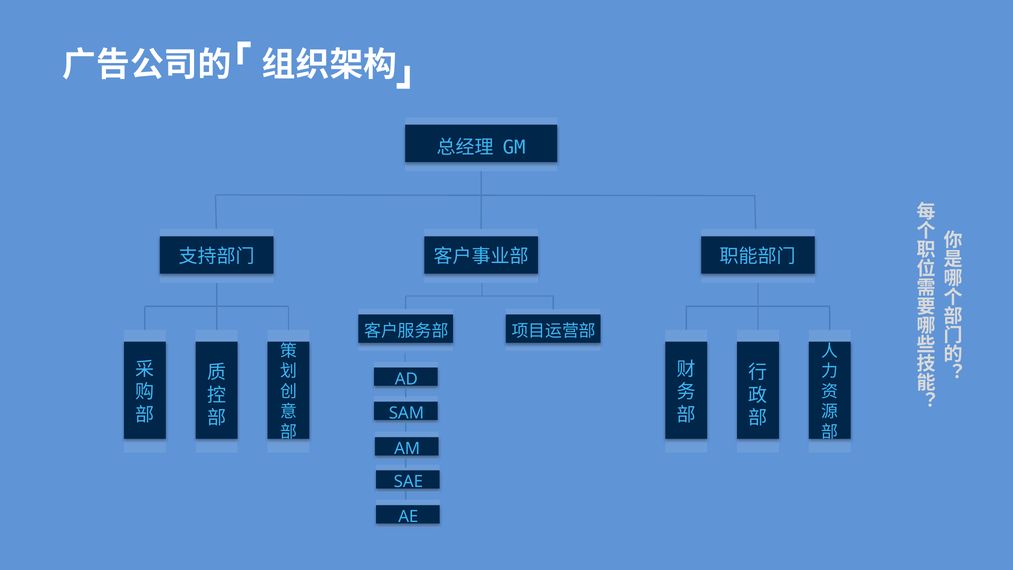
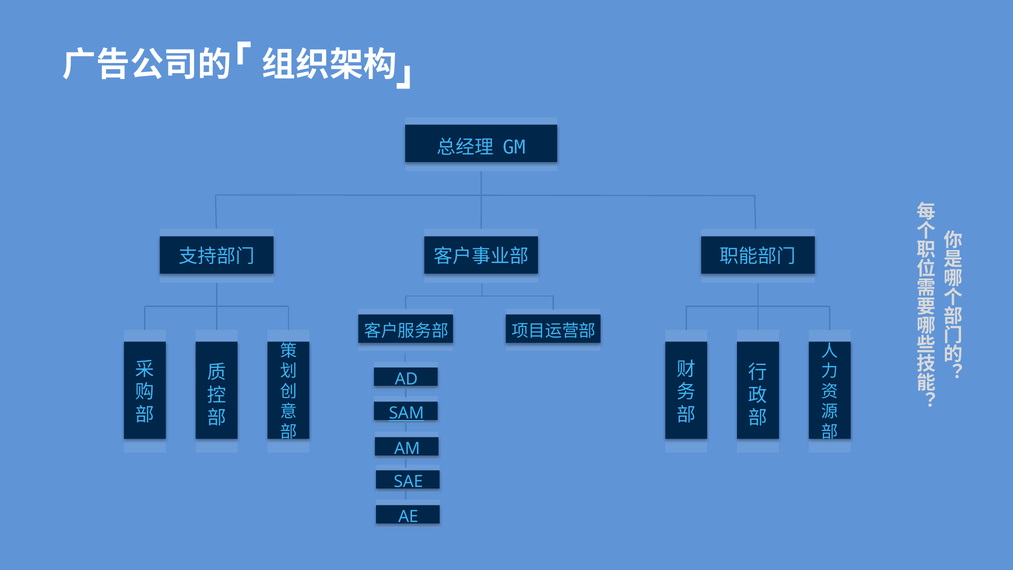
SAM underline: none -> present
